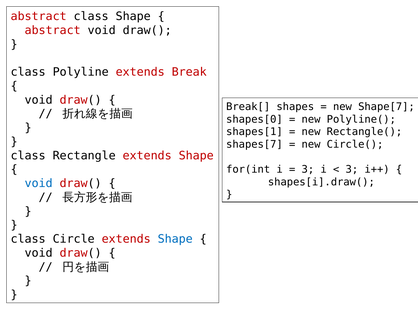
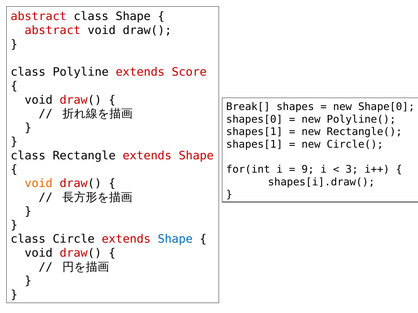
Break: Break -> Score
Shape[7: Shape[7 -> Shape[0
shapes[7 at (254, 145): shapes[7 -> shapes[1
3 at (308, 170): 3 -> 9
void at (39, 184) colour: blue -> orange
